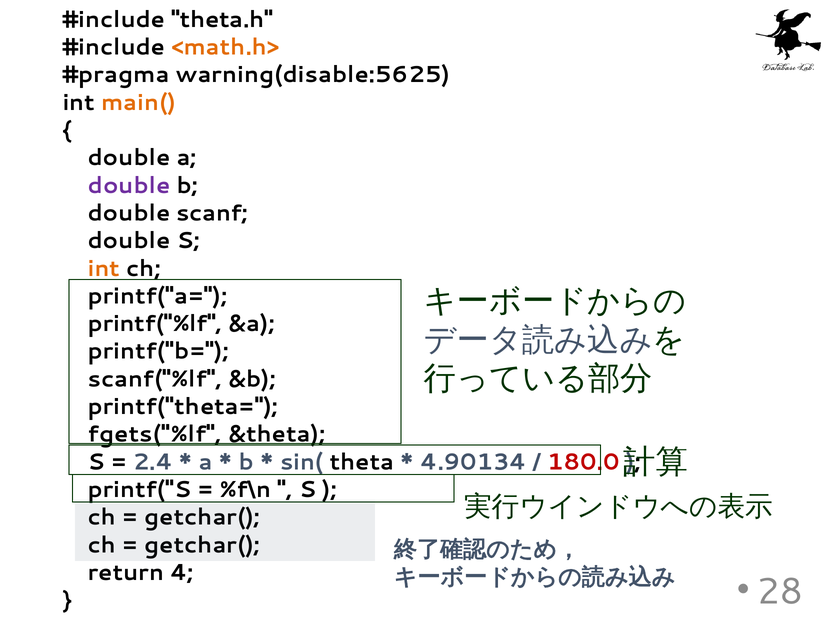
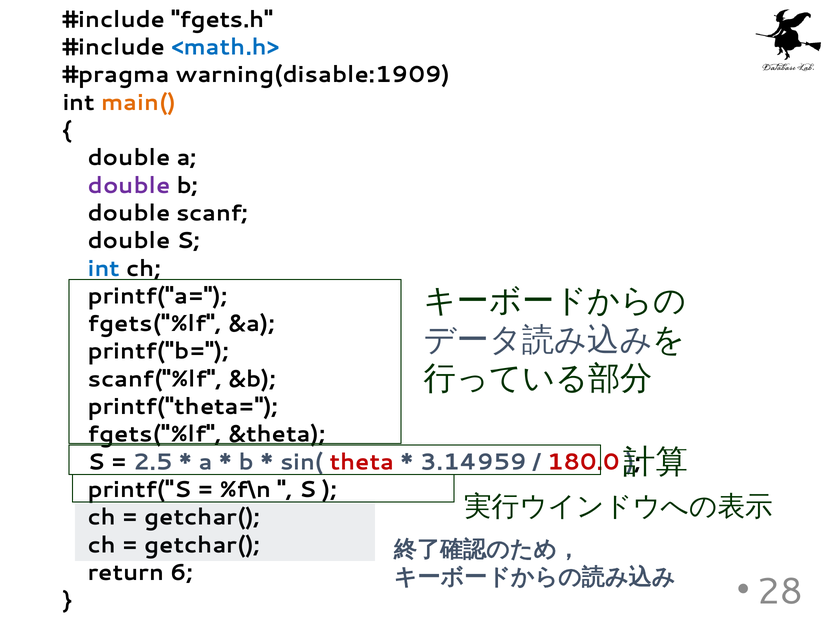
theta.h: theta.h -> fgets.h
<math.h> colour: orange -> blue
warning(disable:5625: warning(disable:5625 -> warning(disable:1909
int at (104, 269) colour: orange -> blue
printf("%lf at (155, 324): printf("%lf -> fgets("%lf
2.4: 2.4 -> 2.5
theta colour: black -> red
4.90134: 4.90134 -> 3.14959
4: 4 -> 6
